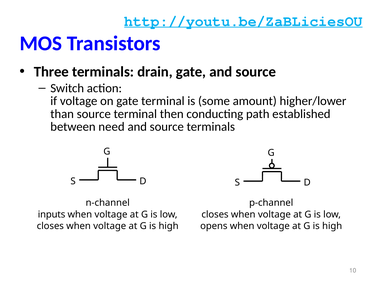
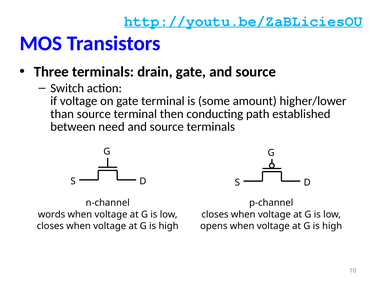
inputs: inputs -> words
